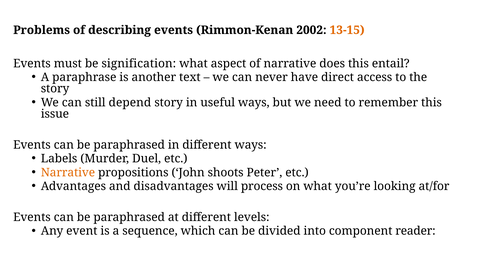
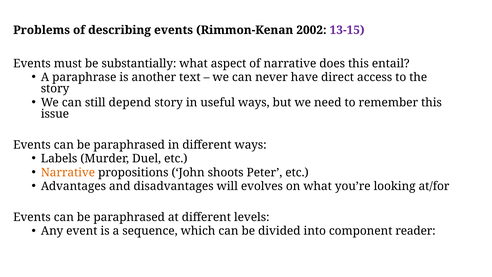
13-15 colour: orange -> purple
signification: signification -> substantially
process: process -> evolves
